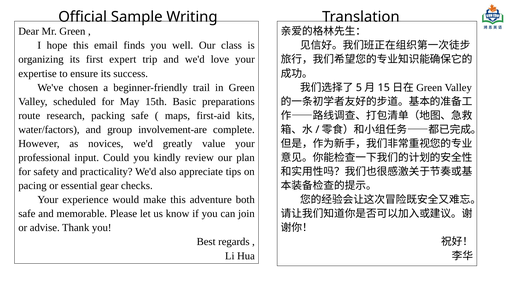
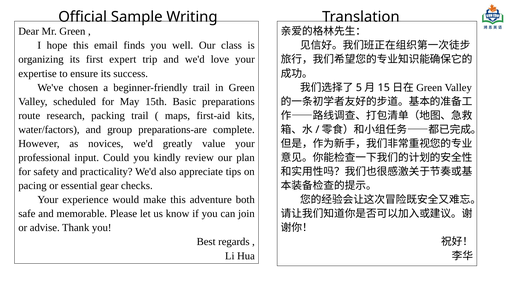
packing safe: safe -> trail
involvement-are: involvement-are -> preparations-are
